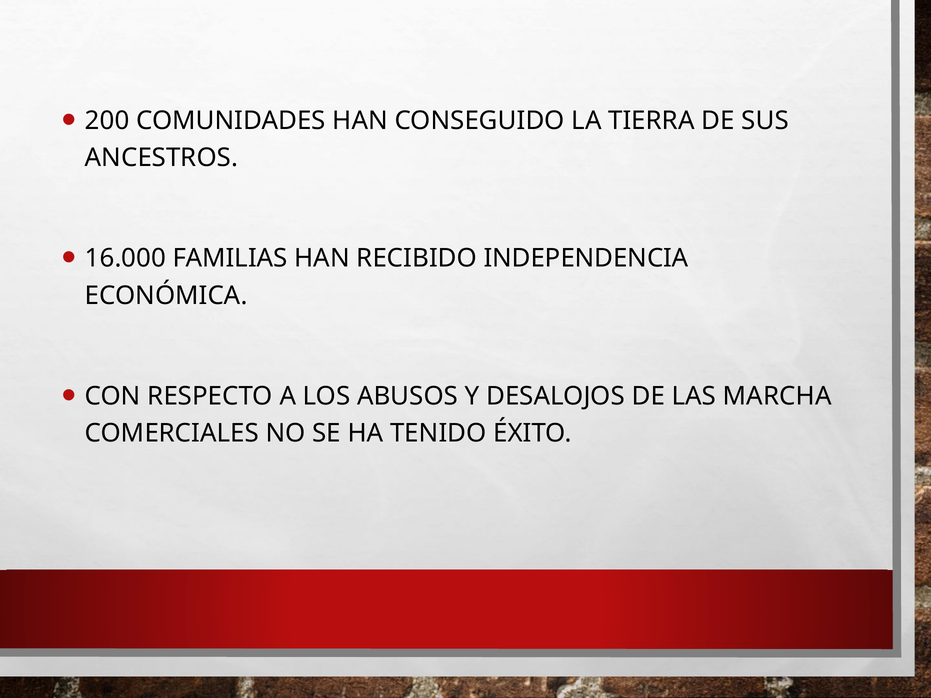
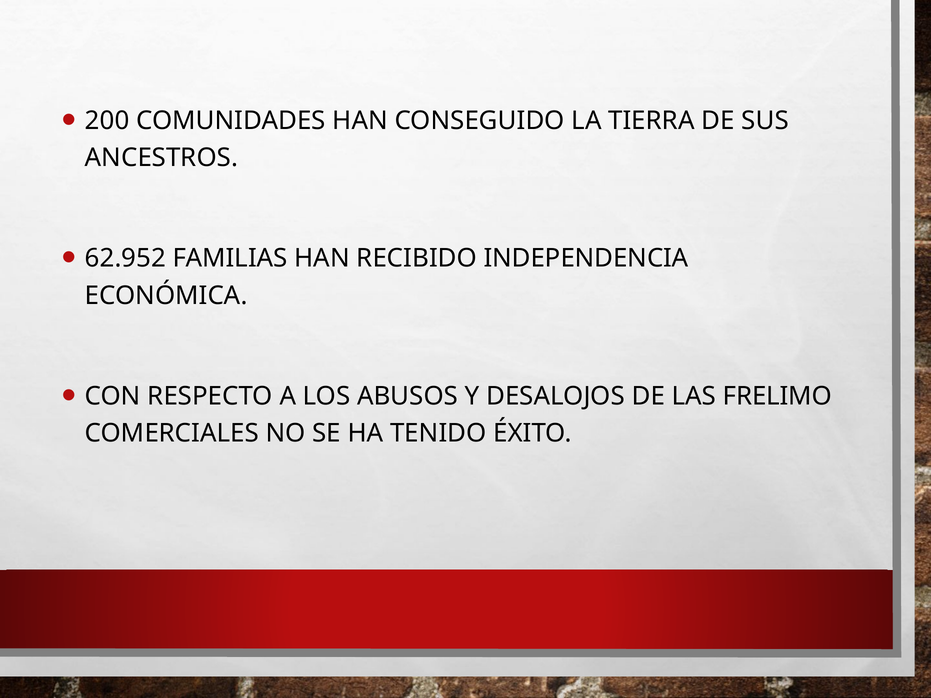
16.000: 16.000 -> 62.952
MARCHA: MARCHA -> FRELIMO
